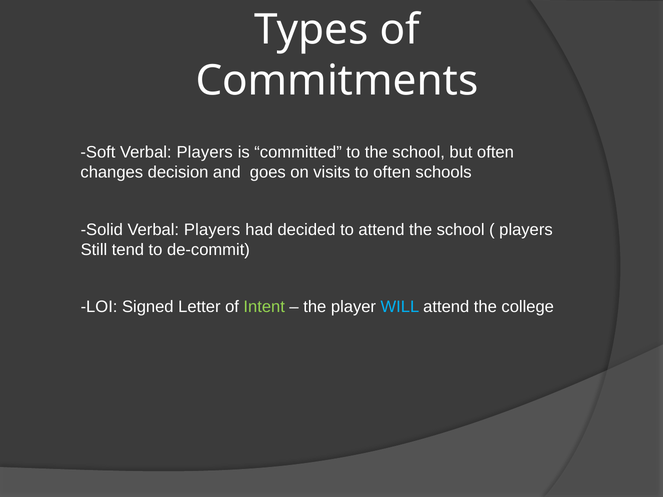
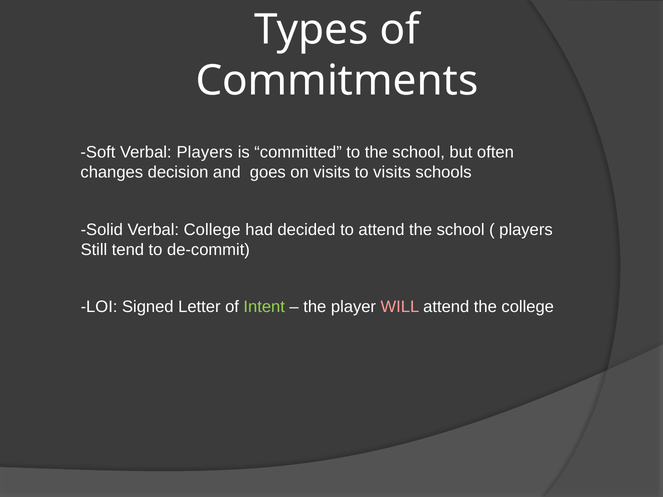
to often: often -> visits
Solid Verbal Players: Players -> College
WILL colour: light blue -> pink
